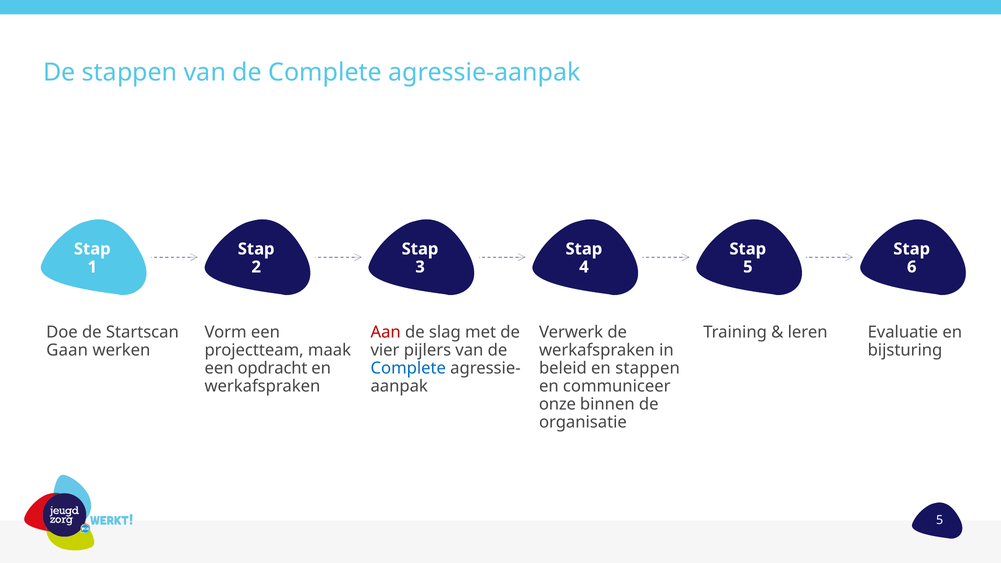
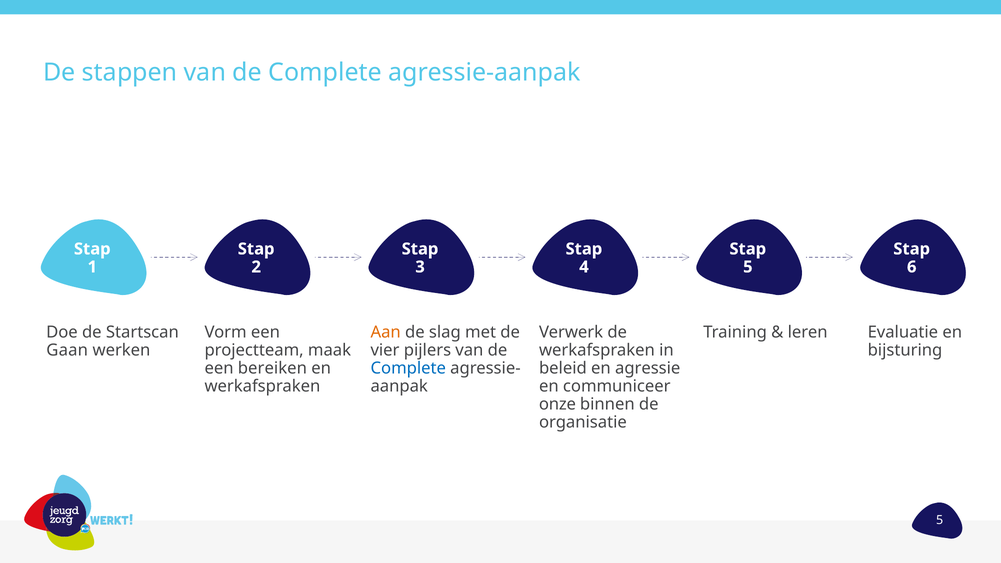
Aan colour: red -> orange
opdracht: opdracht -> bereiken
en stappen: stappen -> agressie
